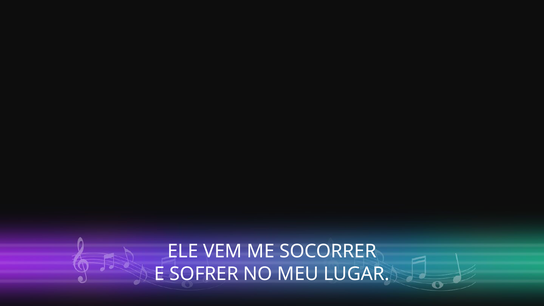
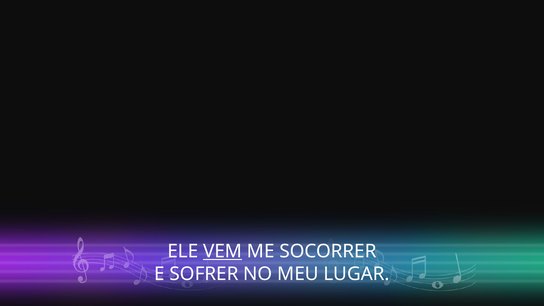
VEM underline: none -> present
